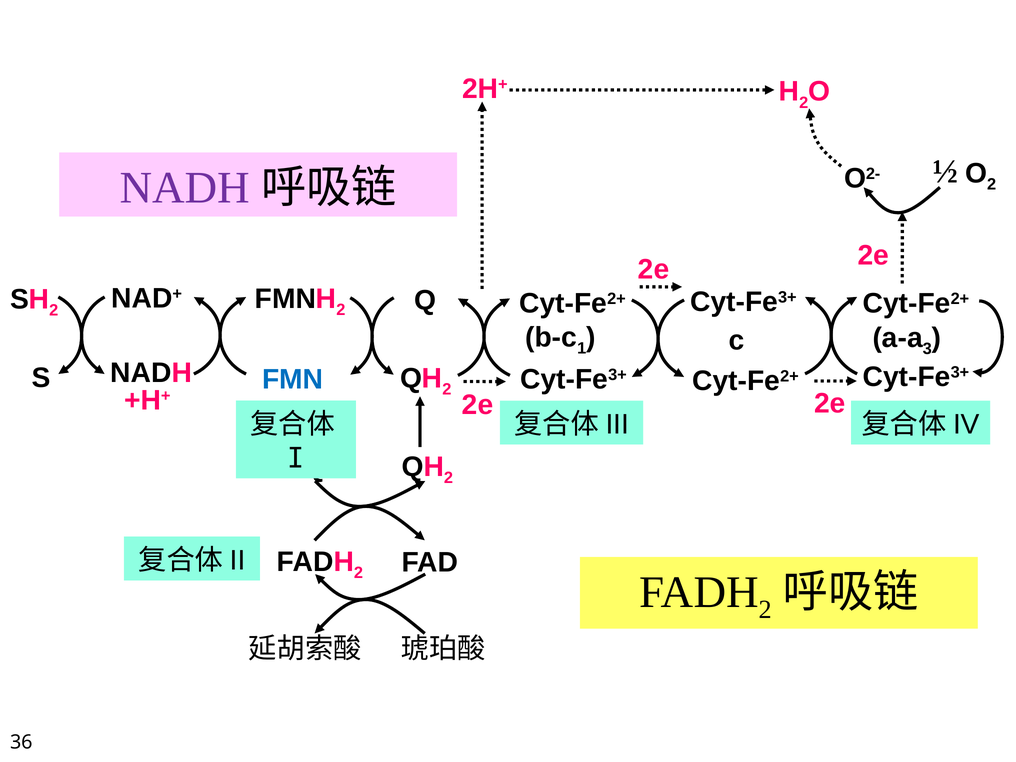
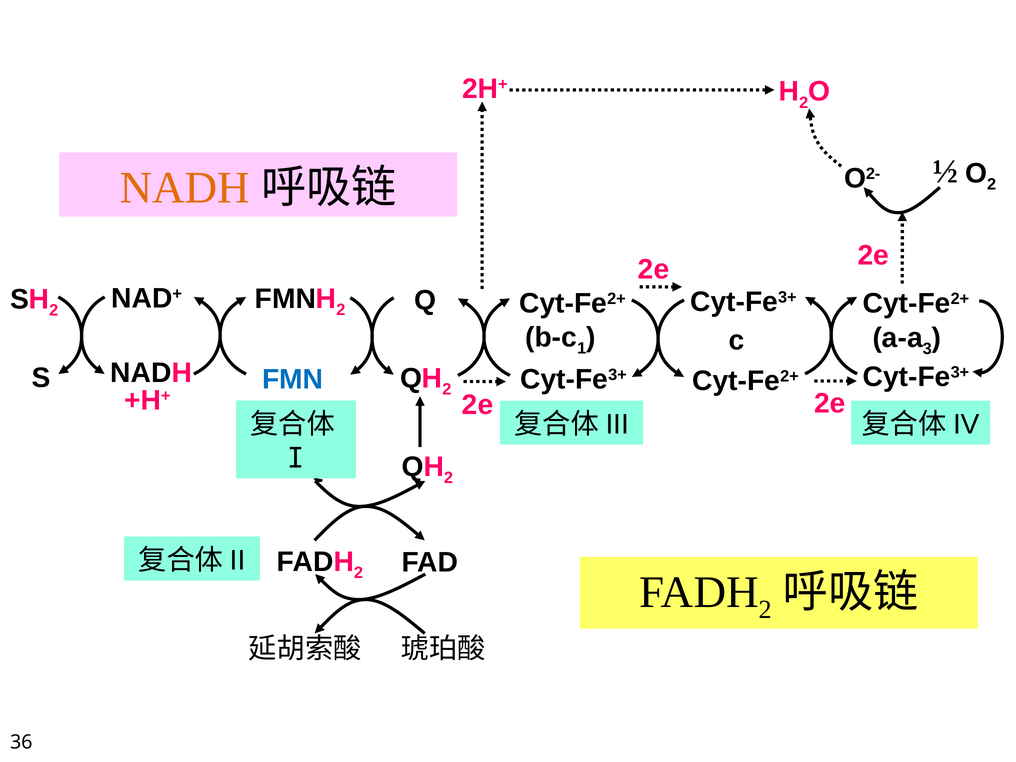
NADH at (185, 188) colour: purple -> orange
